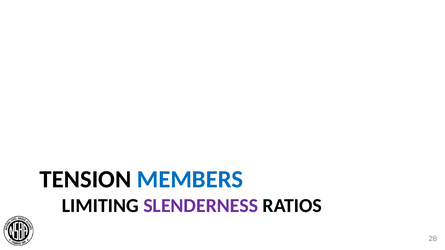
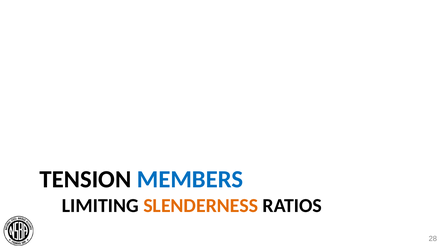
SLENDERNESS colour: purple -> orange
